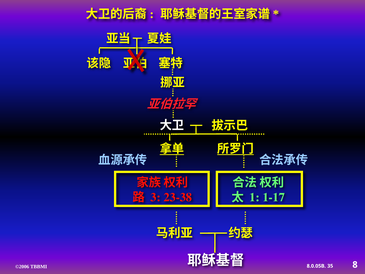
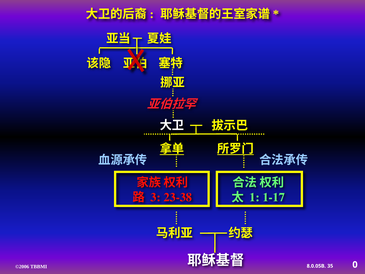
8: 8 -> 0
